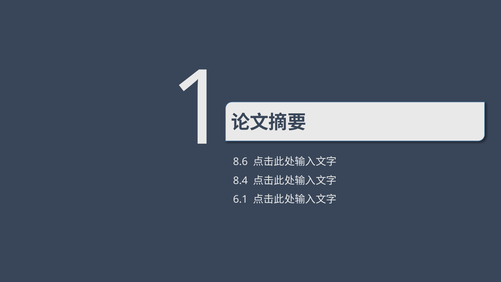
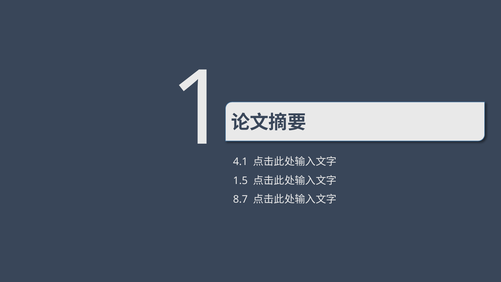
8.6: 8.6 -> 4.1
8.4: 8.4 -> 1.5
6.1: 6.1 -> 8.7
